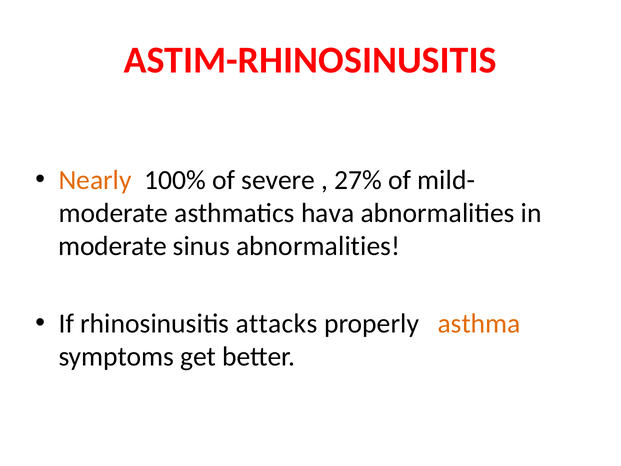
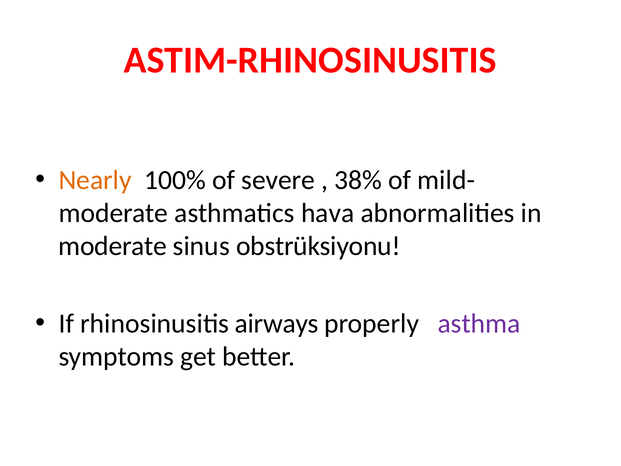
27%: 27% -> 38%
sinus abnormalities: abnormalities -> obstrüksiyonu
attacks: attacks -> airways
asthma colour: orange -> purple
